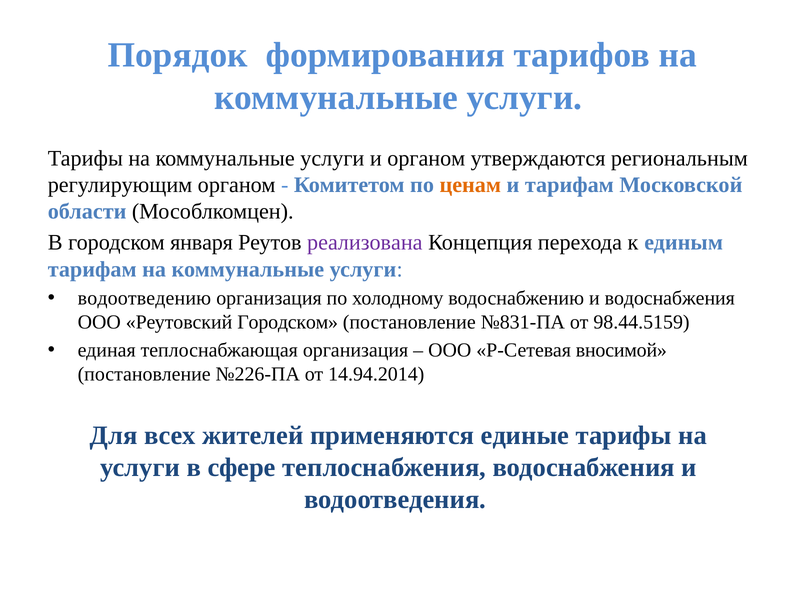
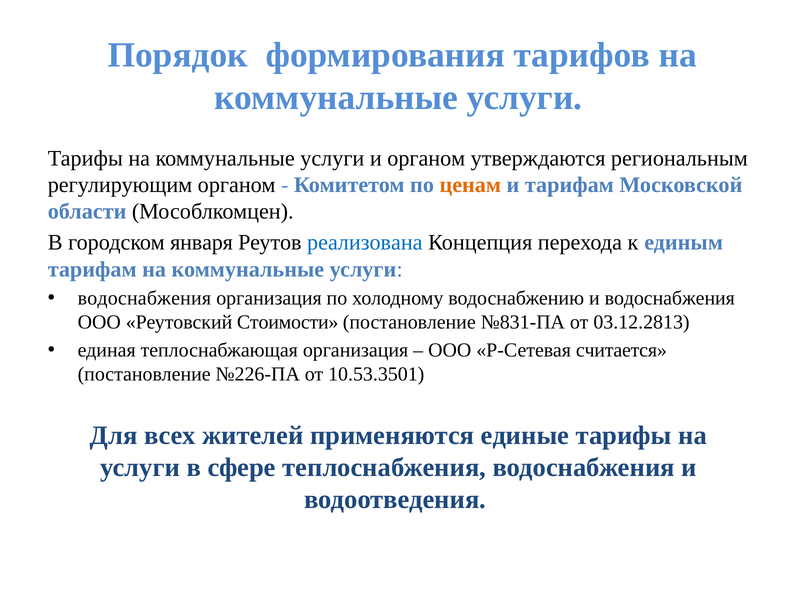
реализована colour: purple -> blue
водоотведению at (144, 298): водоотведению -> водоснабжения
Реутовский Городском: Городском -> Стоимости
98.44.5159: 98.44.5159 -> 03.12.2813
вносимой: вносимой -> считается
14.94.2014: 14.94.2014 -> 10.53.3501
